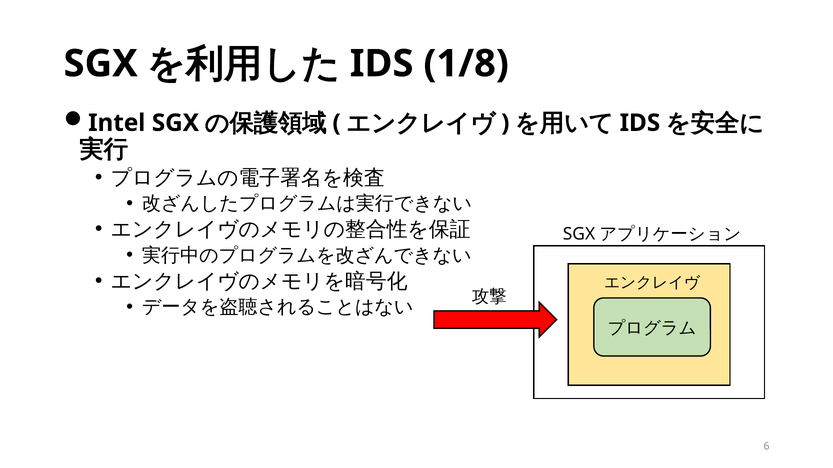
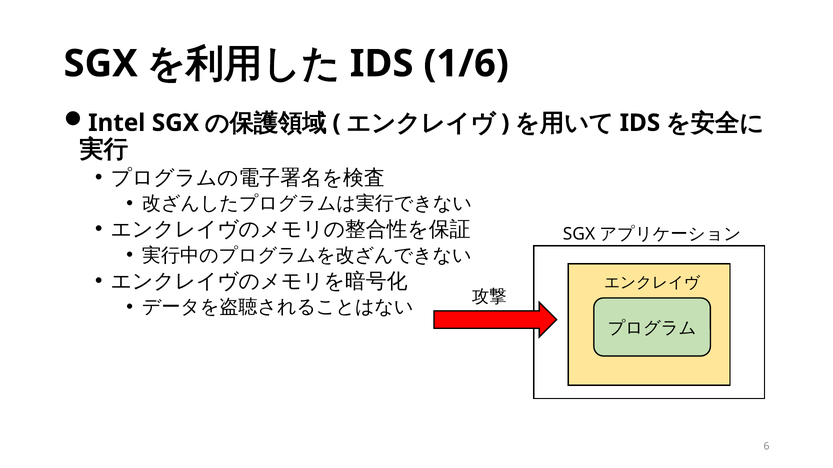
1/8: 1/8 -> 1/6
